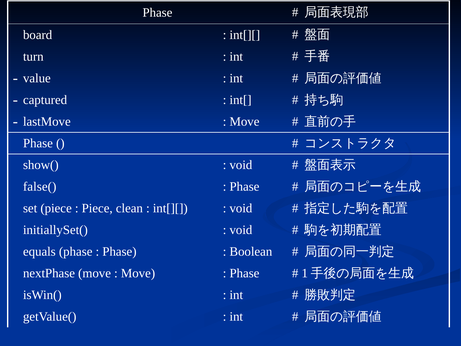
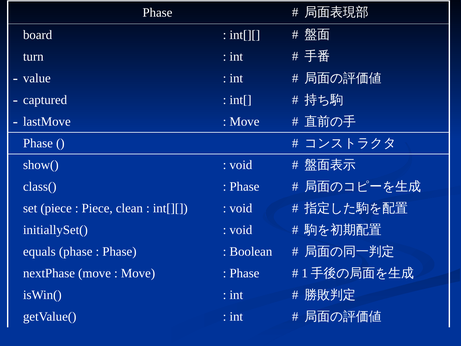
false(: false( -> class(
